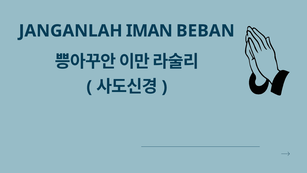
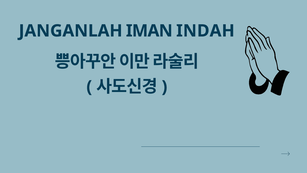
BEBAN: BEBAN -> INDAH
